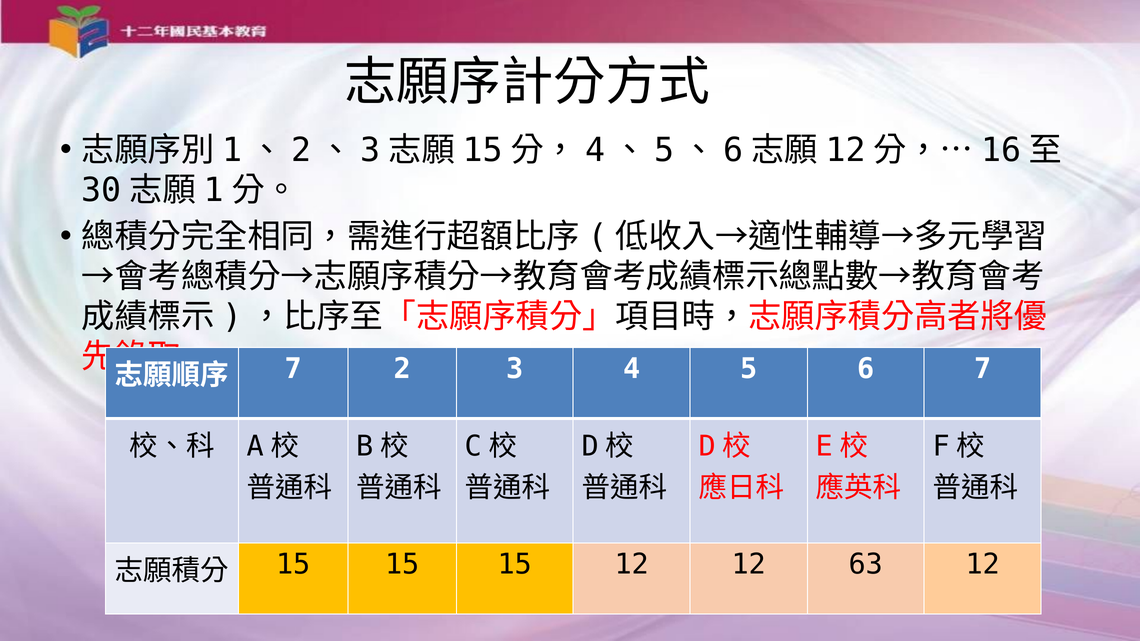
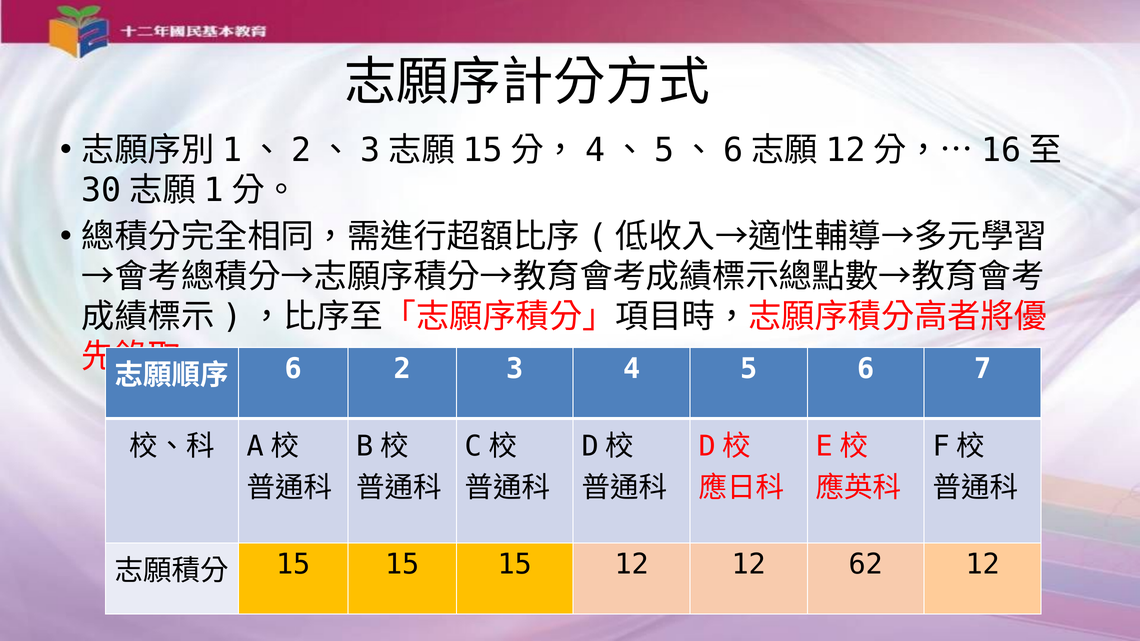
7 at (293, 369): 7 -> 6
63: 63 -> 62
